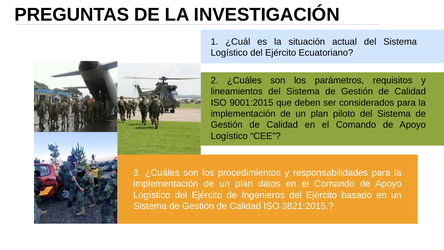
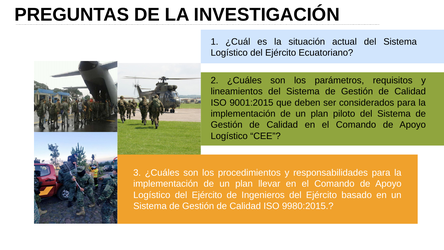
datos: datos -> llevar
3821:2015: 3821:2015 -> 9980:2015
